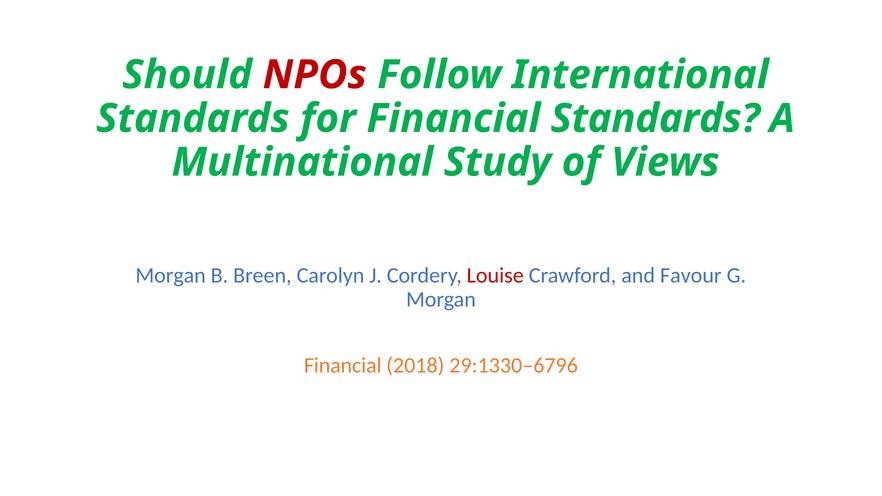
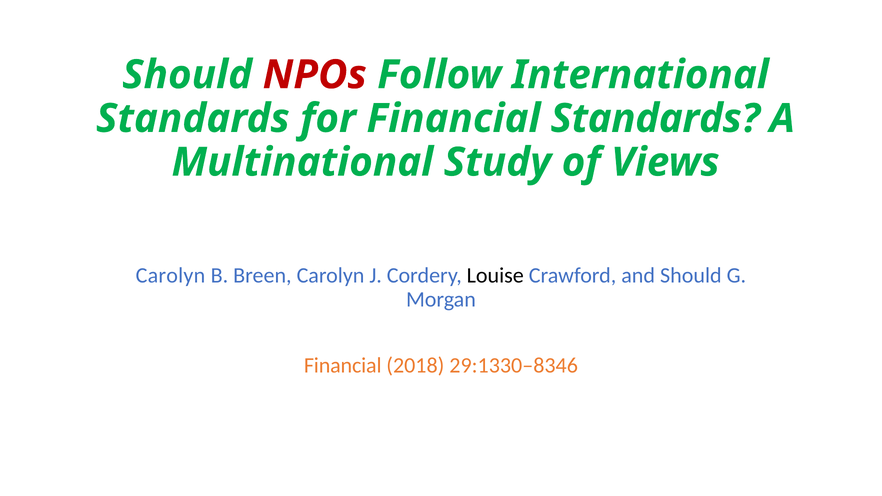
Morgan at (171, 276): Morgan -> Carolyn
Louise colour: red -> black
and Favour: Favour -> Should
29:1330–6796: 29:1330–6796 -> 29:1330–8346
